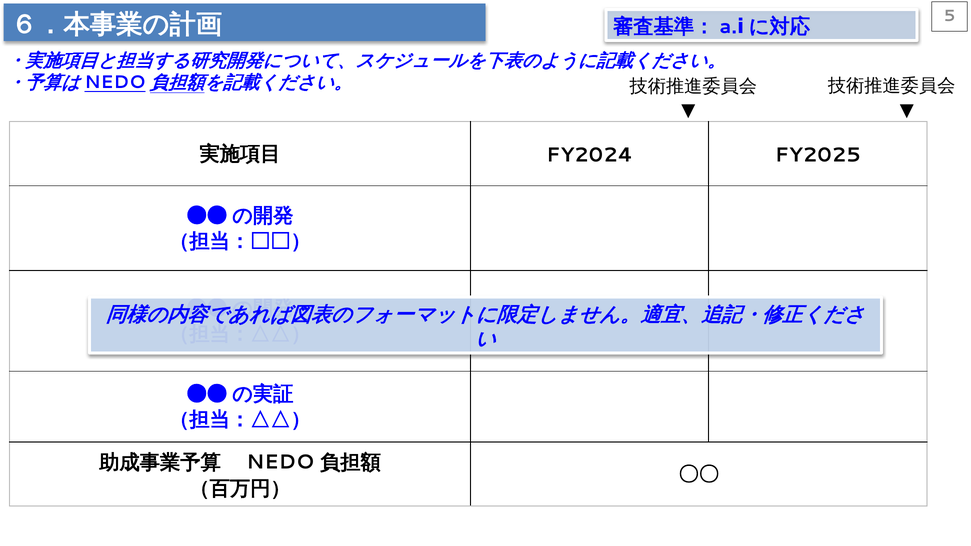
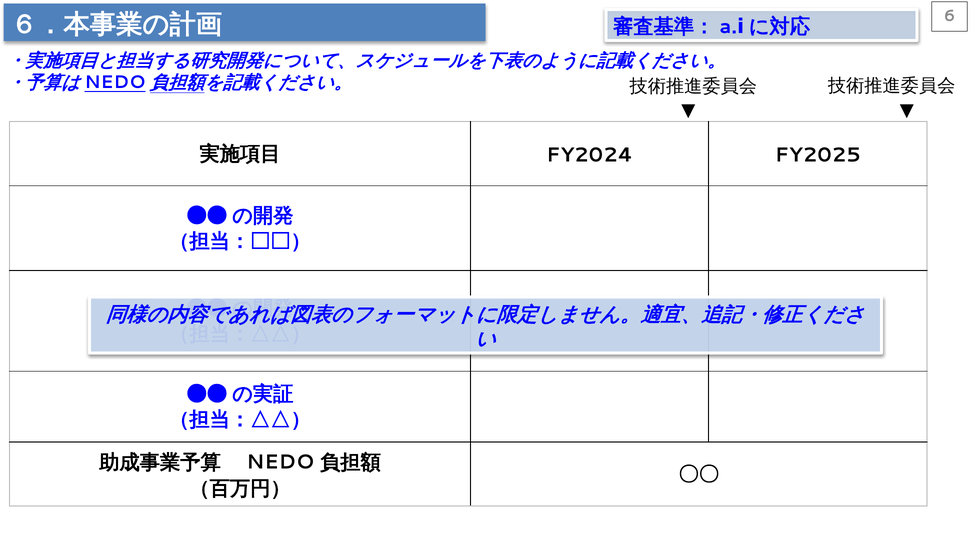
5: 5 -> 6
